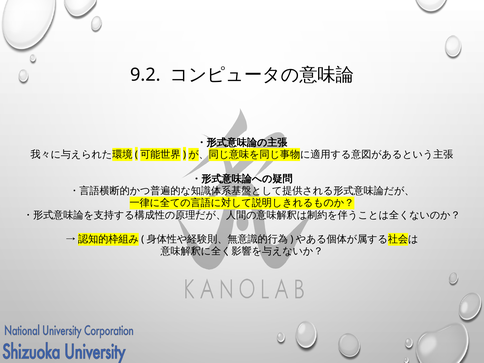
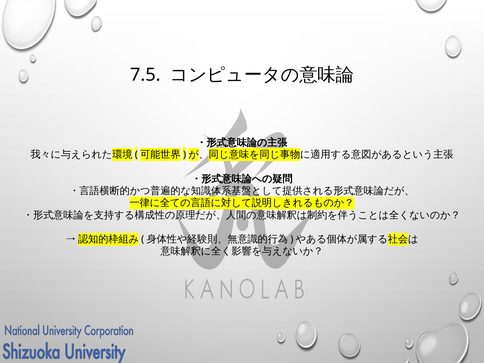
9.2: 9.2 -> 7.5
